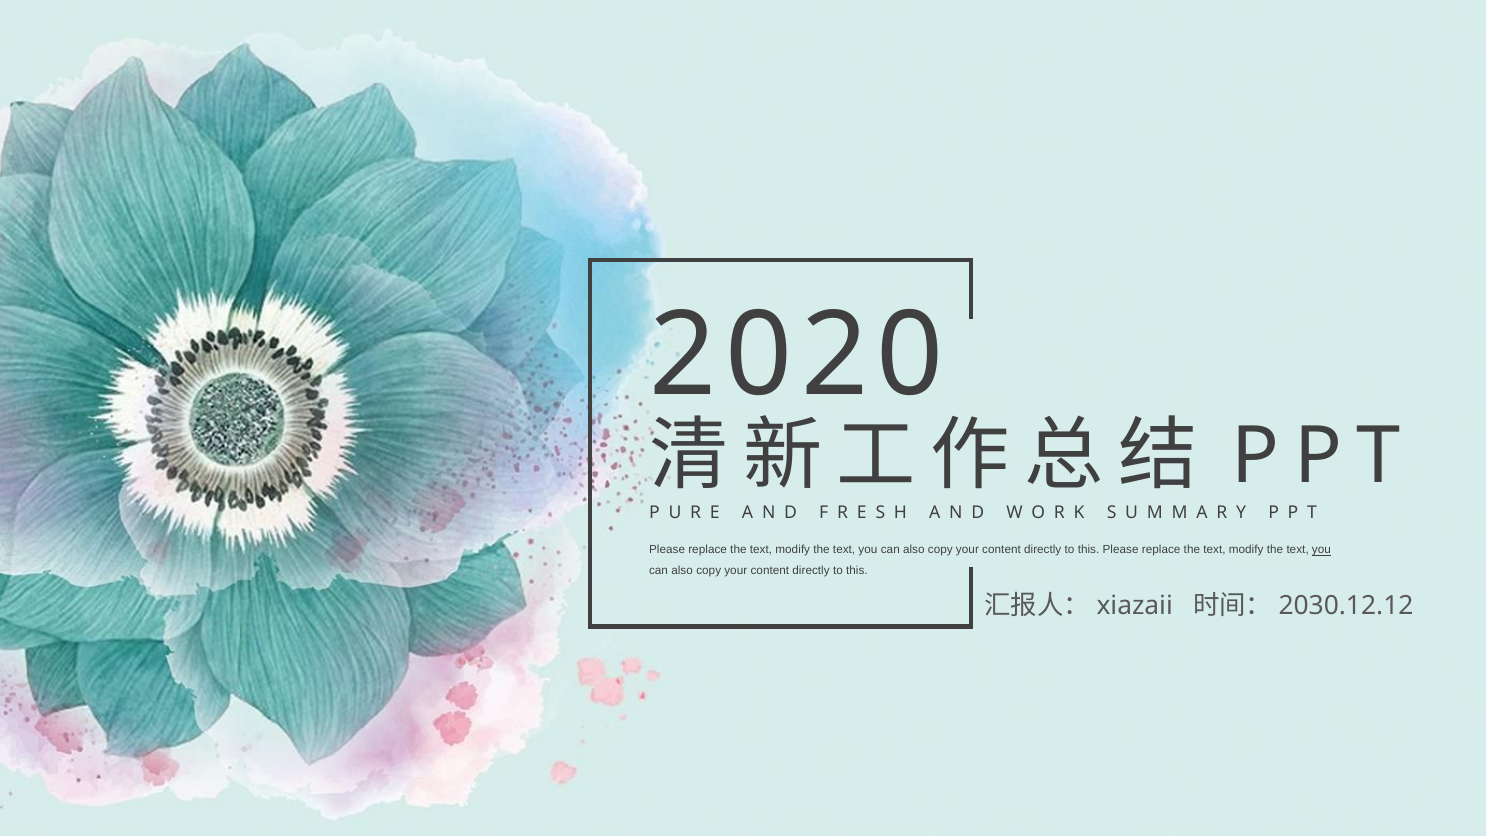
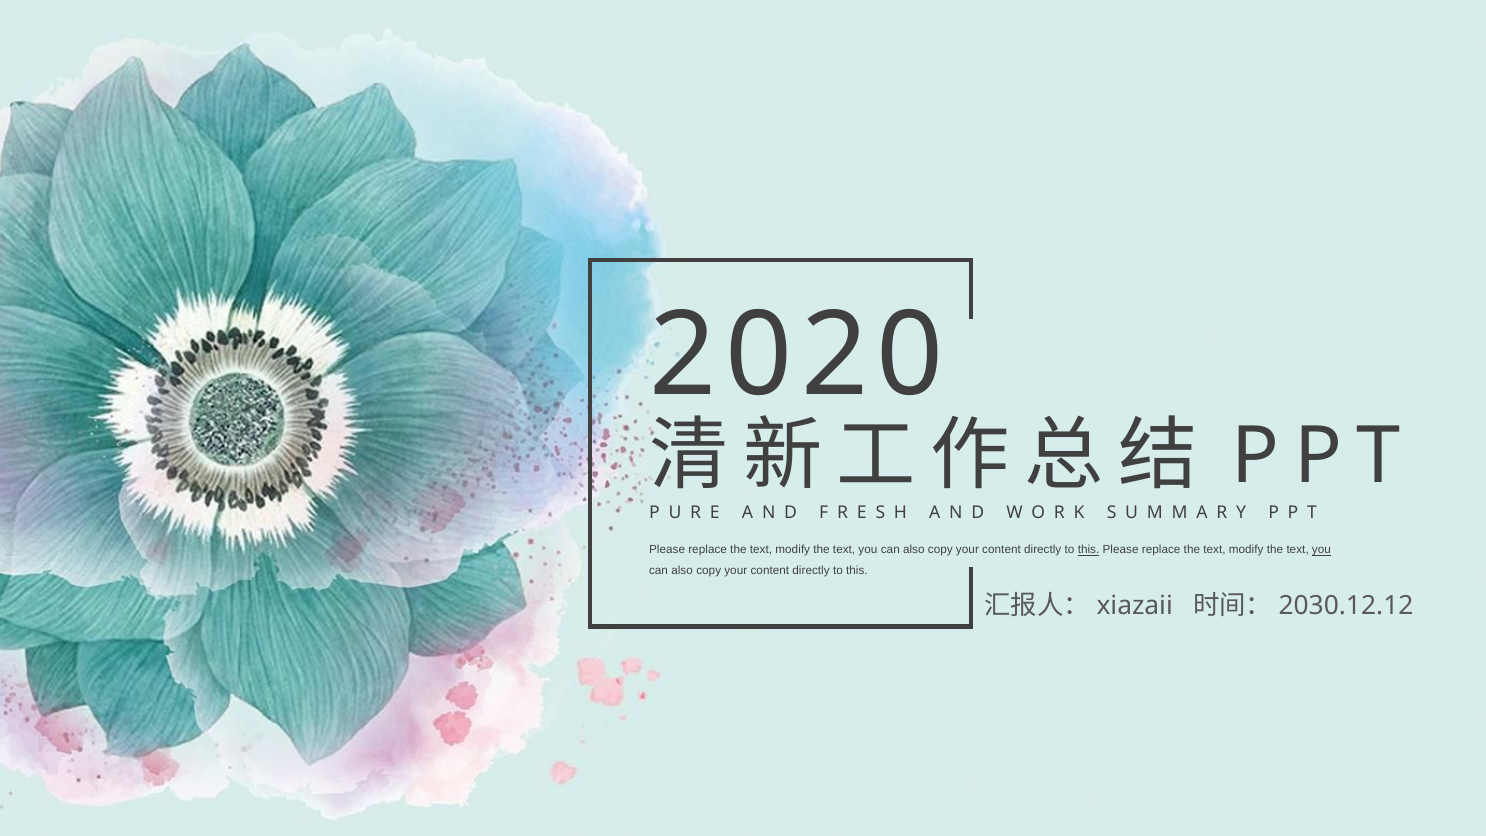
this at (1089, 550) underline: none -> present
